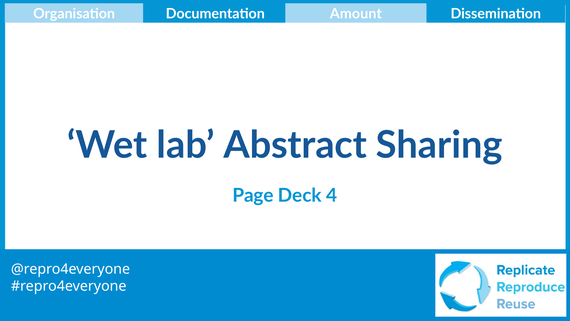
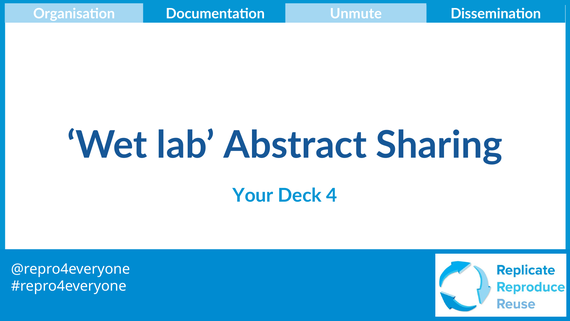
Amount: Amount -> Unmute
Page: Page -> Your
